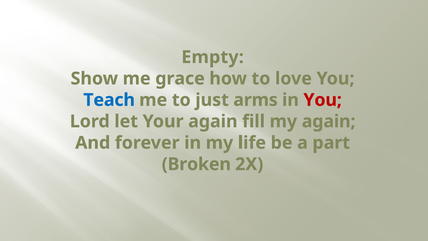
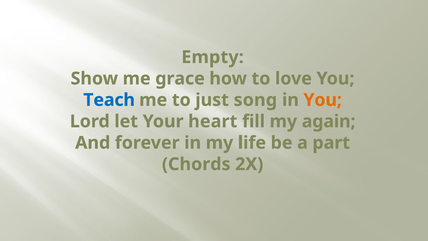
arms: arms -> song
You at (323, 100) colour: red -> orange
Your again: again -> heart
Broken: Broken -> Chords
